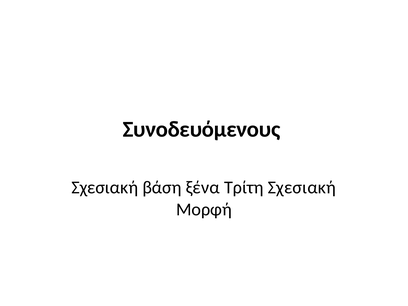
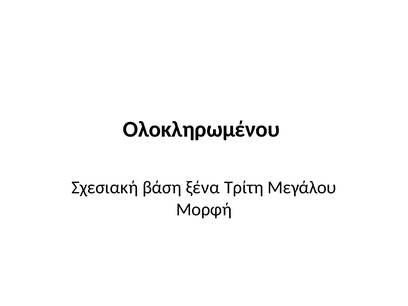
Συνοδευόμενους: Συνοδευόμενους -> Ολοκληρωμένου
Τρίτη Σχεσιακή: Σχεσιακή -> Μεγάλου
